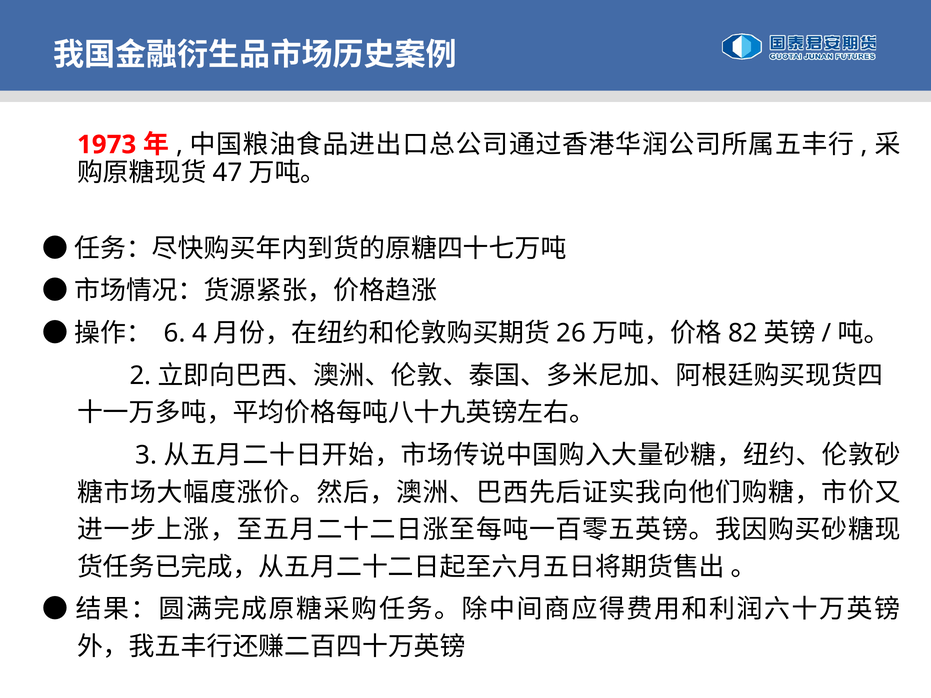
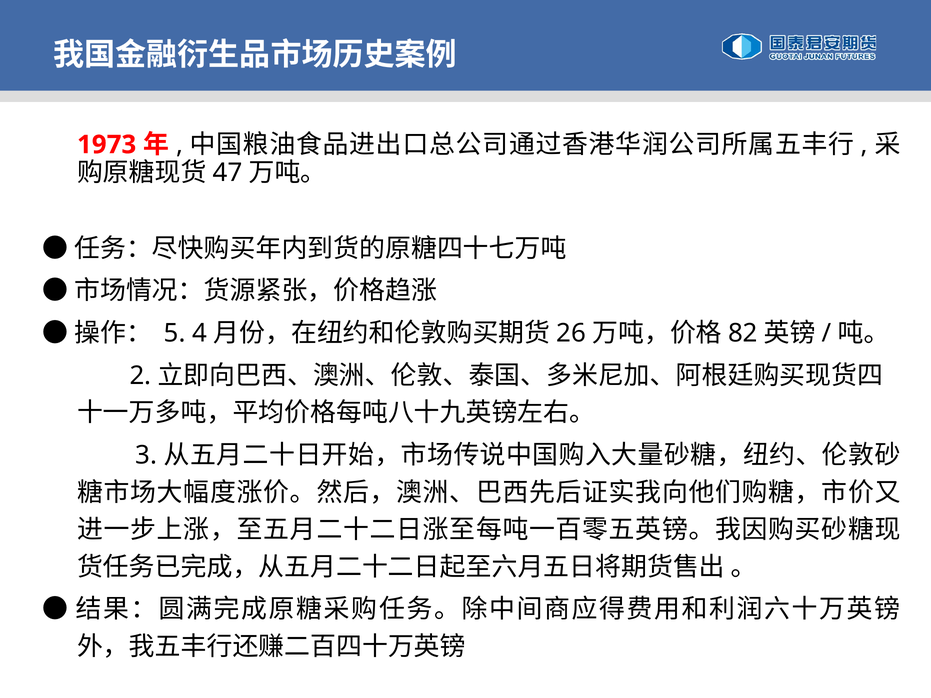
6: 6 -> 5
